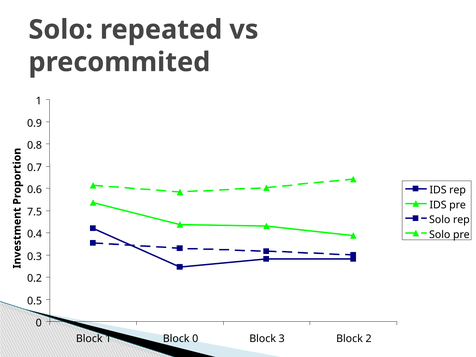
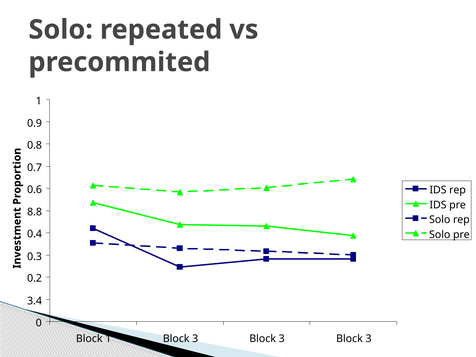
7.5: 7.5 -> 8.8
0.5: 0.5 -> 3.4
1 Block 0: 0 -> 3
2 at (369, 339): 2 -> 3
